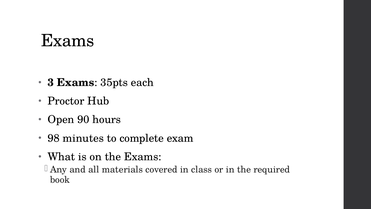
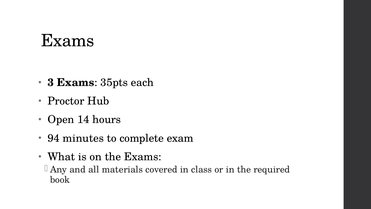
90: 90 -> 14
98: 98 -> 94
